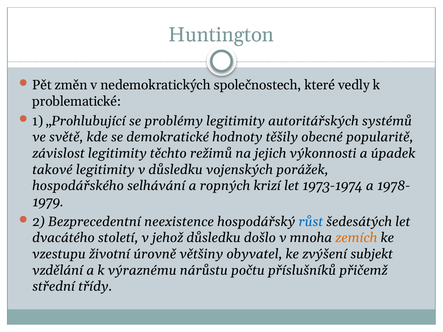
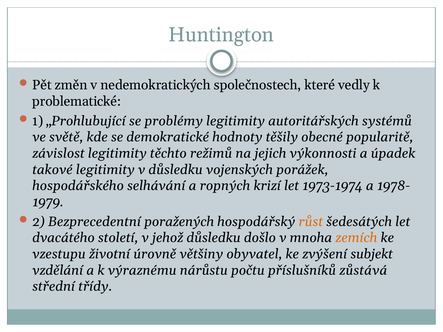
neexistence: neexistence -> poražených
růst colour: blue -> orange
přičemž: přičemž -> zůstává
